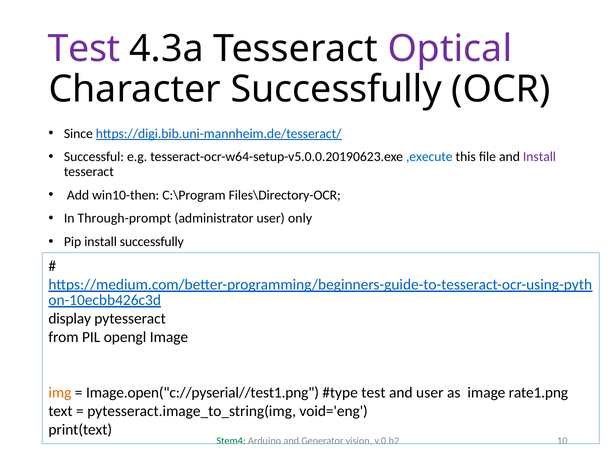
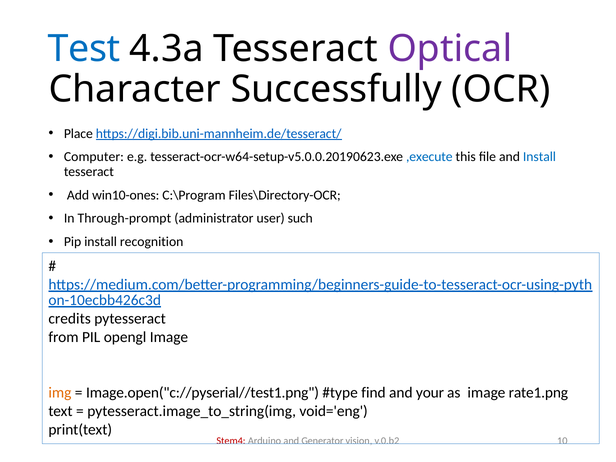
Test at (84, 49) colour: purple -> blue
Since: Since -> Place
Successful: Successful -> Computer
Install at (539, 157) colour: purple -> blue
win10-then: win10-then -> win10-ones
only: only -> such
install successfully: successfully -> recognition
display: display -> credits
test at (373, 393): test -> find
and user: user -> your
Stem4 colour: green -> red
